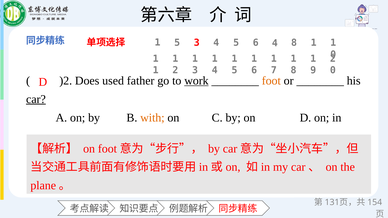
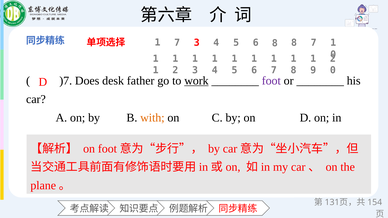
5 at (177, 43): 5 -> 7
6 4: 4 -> 8
1 at (314, 43): 1 -> 7
)2: )2 -> )7
used: used -> desk
foot colour: orange -> purple
car underline: present -> none
